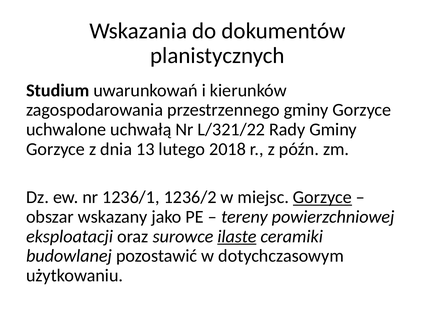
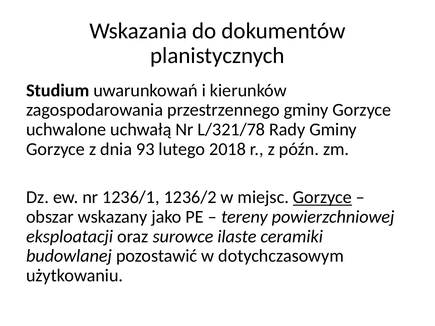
L/321/22: L/321/22 -> L/321/78
13: 13 -> 93
ilaste underline: present -> none
